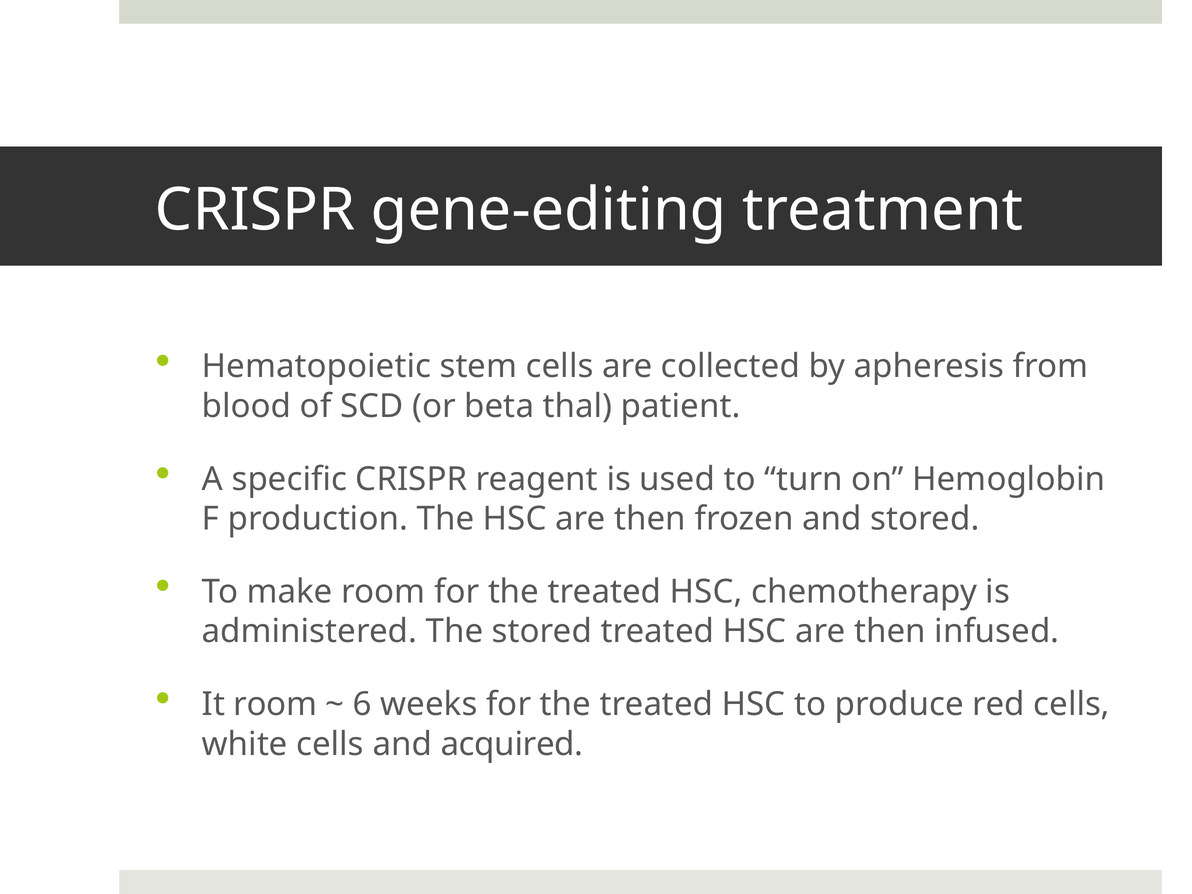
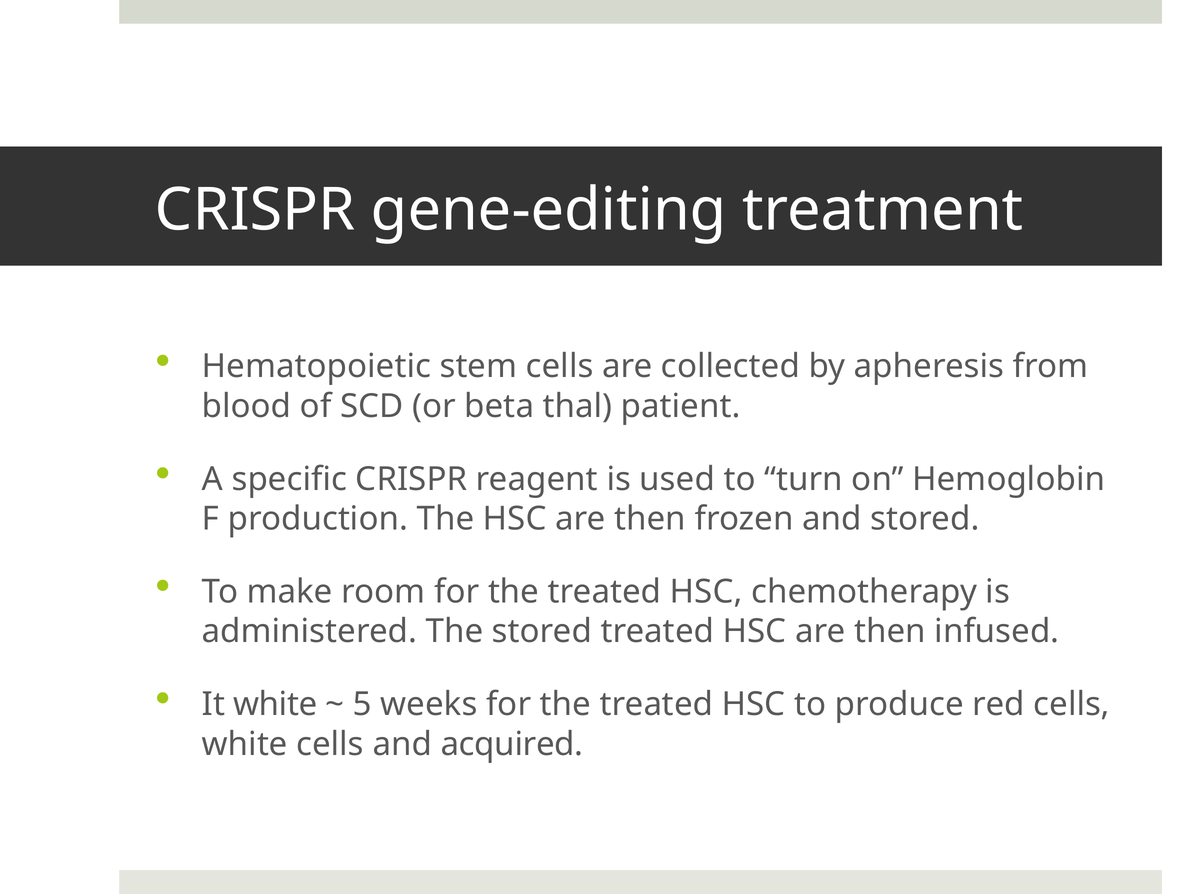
It room: room -> white
6: 6 -> 5
